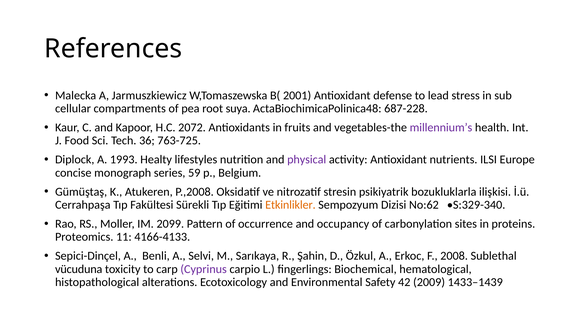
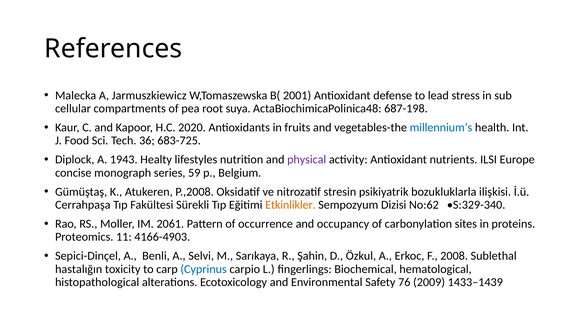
687-228: 687-228 -> 687-198
2072: 2072 -> 2020
millennium’s colour: purple -> blue
763-725: 763-725 -> 683-725
1993: 1993 -> 1943
2099: 2099 -> 2061
4166-4133: 4166-4133 -> 4166-4903
vücuduna: vücuduna -> hastalığın
Cyprinus colour: purple -> blue
42: 42 -> 76
